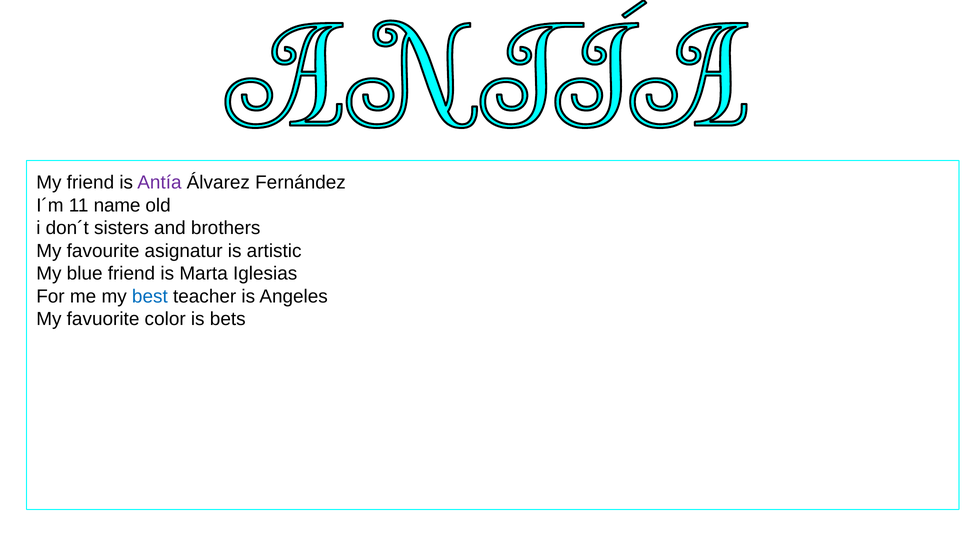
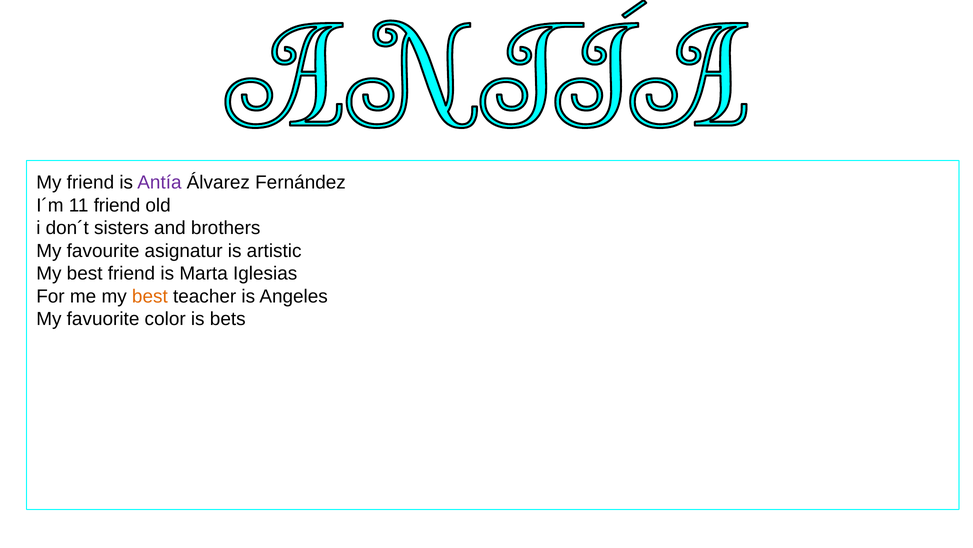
11 name: name -> friend
blue at (85, 273): blue -> best
best at (150, 296) colour: blue -> orange
